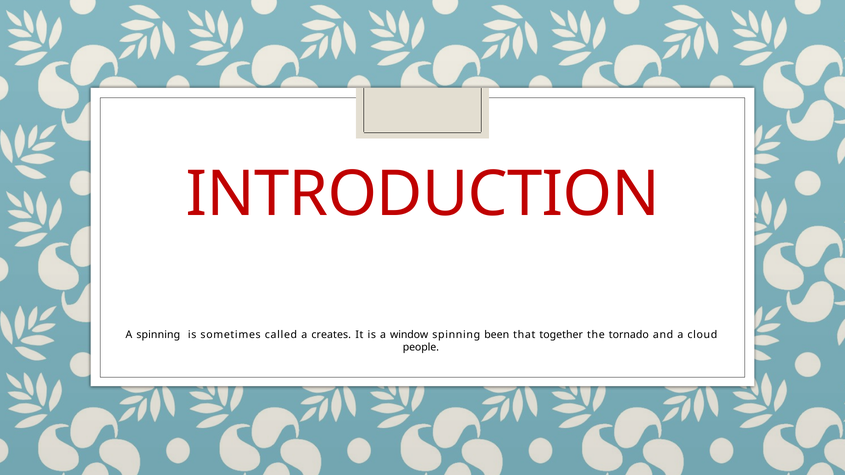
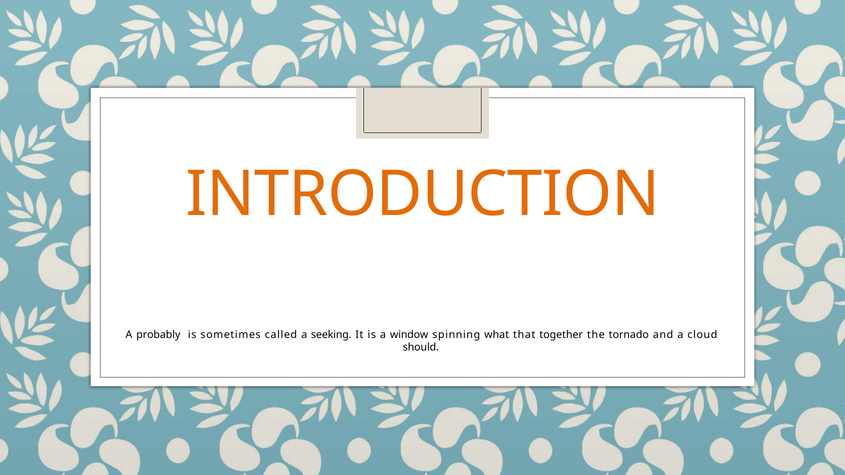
INTRODUCTION colour: red -> orange
A spinning: spinning -> probably
creates: creates -> seeking
been: been -> what
people: people -> should
